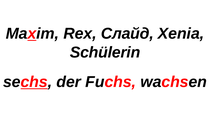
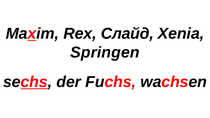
Schülerin: Schülerin -> Springen
